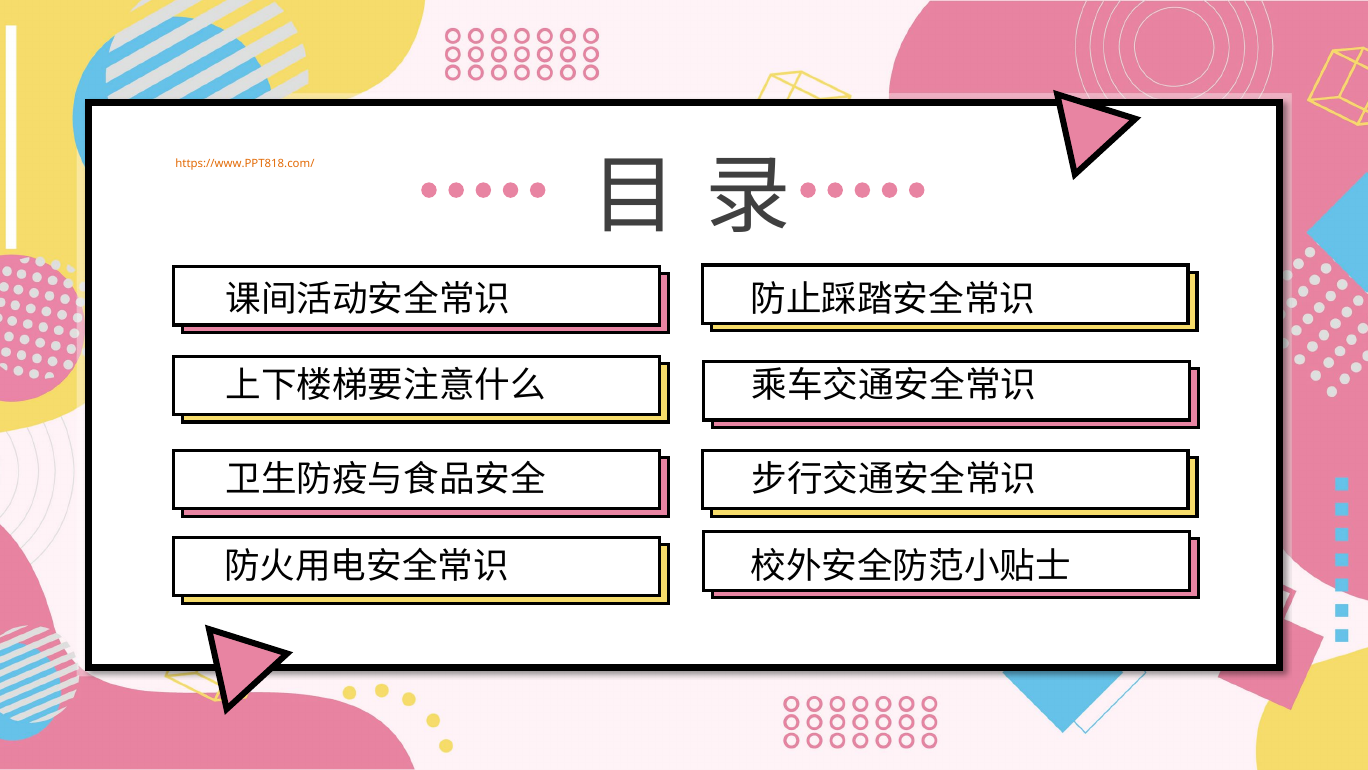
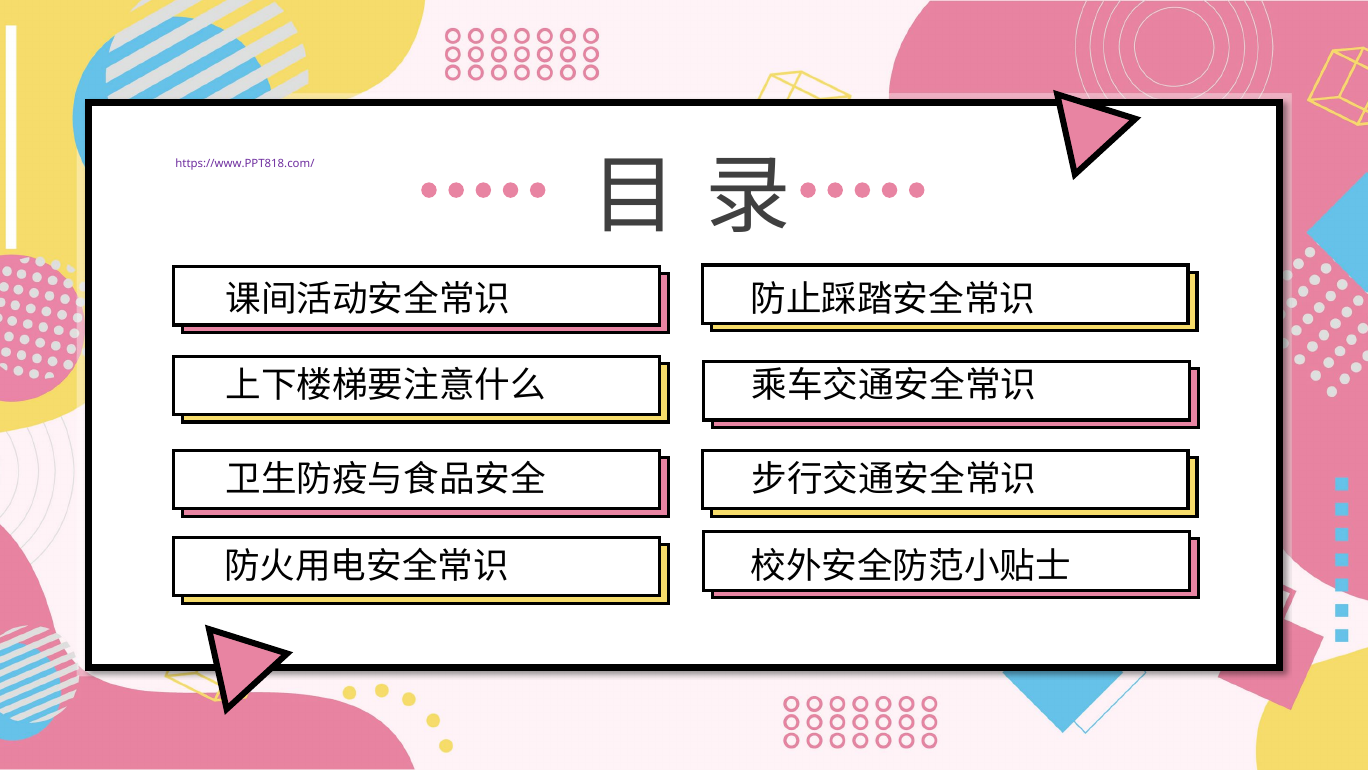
https://www.PPT818.com/ colour: orange -> purple
